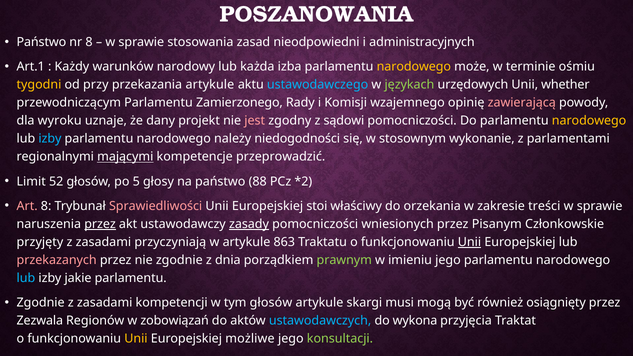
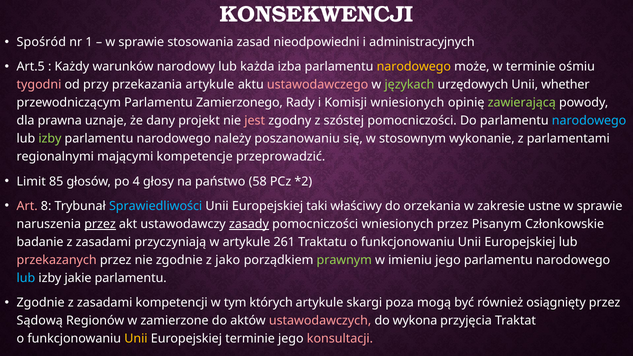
POSZANOWANIA: POSZANOWANIA -> KONSEKWENCJI
Państwo at (41, 42): Państwo -> Spośród
nr 8: 8 -> 1
Art.1: Art.1 -> Art.5
tygodni colour: yellow -> pink
ustawodawczego colour: light blue -> pink
Komisji wzajemnego: wzajemnego -> wniesionych
zawierającą colour: pink -> light green
wyroku: wyroku -> prawna
sądowi: sądowi -> szóstej
narodowego at (589, 121) colour: yellow -> light blue
izby at (50, 139) colour: light blue -> light green
niedogodności: niedogodności -> poszanowaniu
mającymi underline: present -> none
52: 52 -> 85
5: 5 -> 4
88: 88 -> 58
Sprawiedliwości colour: pink -> light blue
stoi: stoi -> taki
treści: treści -> ustne
przyjęty: przyjęty -> badanie
863: 863 -> 261
Unii at (470, 242) underline: present -> none
dnia: dnia -> jako
tym głosów: głosów -> których
musi: musi -> poza
Zezwala: Zezwala -> Sądową
zobowiązań: zobowiązań -> zamierzone
ustawodawczych colour: light blue -> pink
Europejskiej możliwe: możliwe -> terminie
konsultacji colour: light green -> pink
